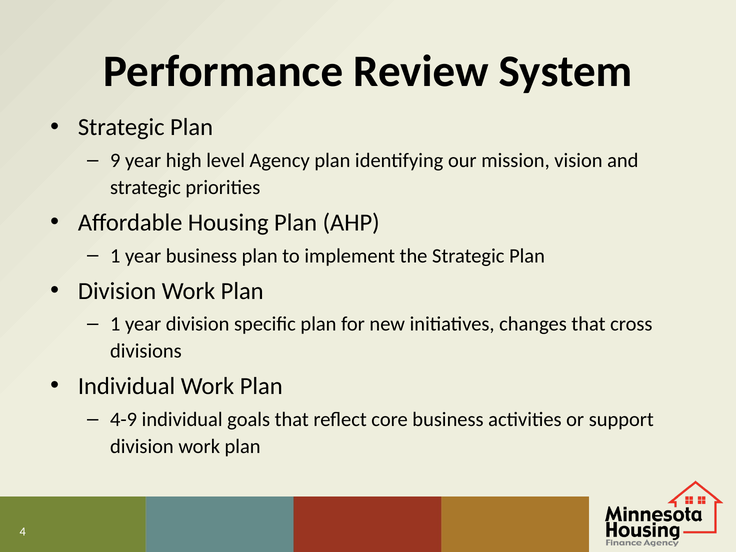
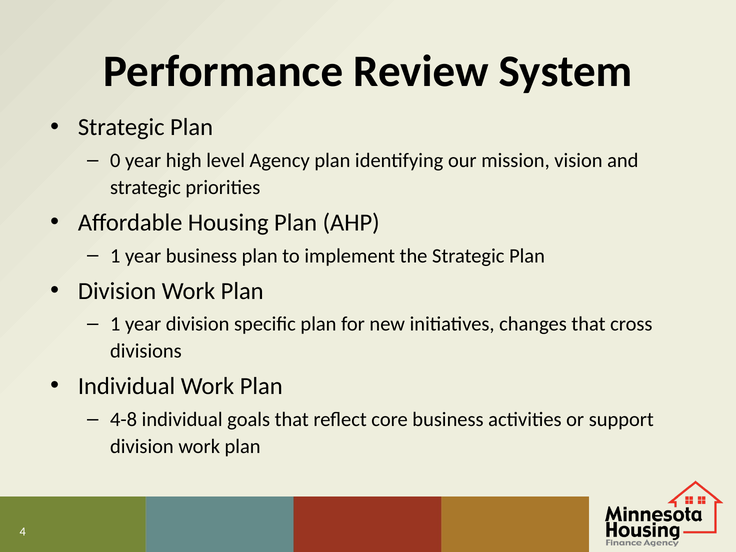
9: 9 -> 0
4-9: 4-9 -> 4-8
